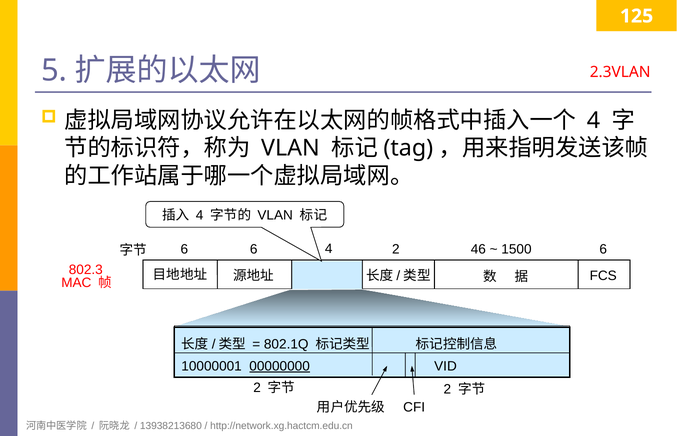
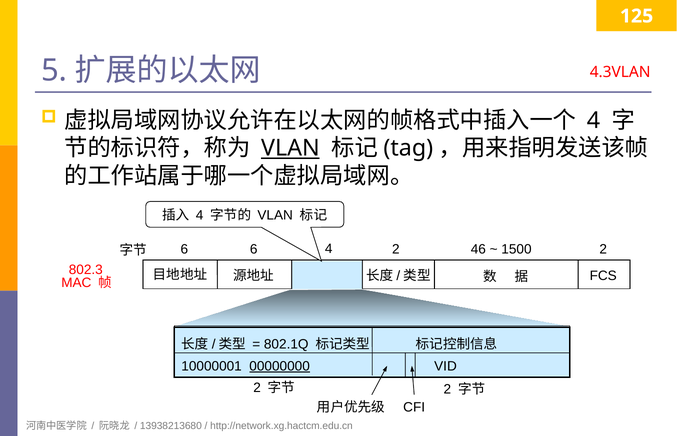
2.3VLAN: 2.3VLAN -> 4.3VLAN
VLAN at (290, 148) underline: none -> present
1500 6: 6 -> 2
